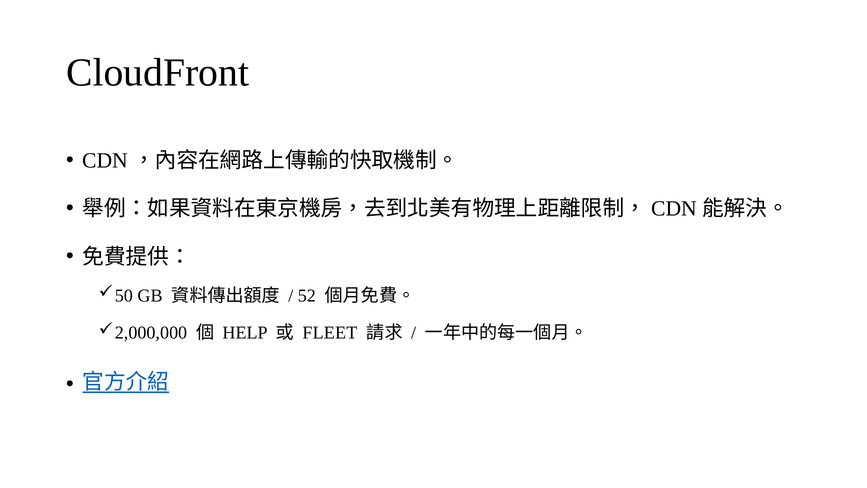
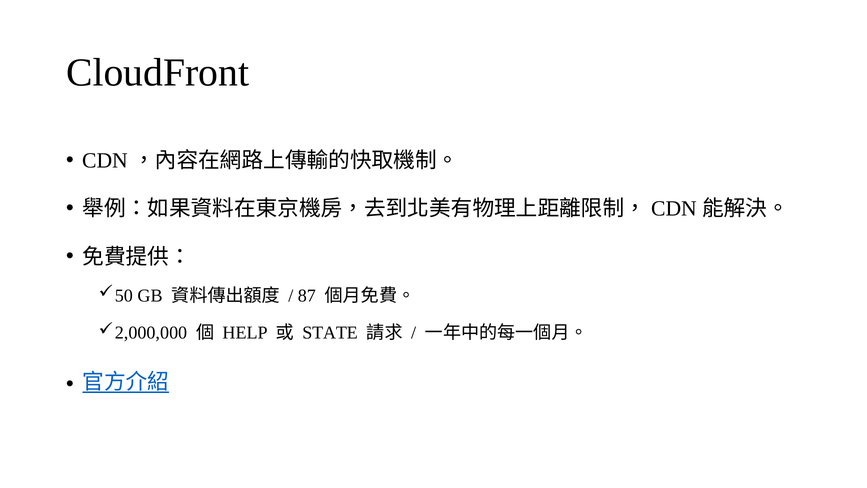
52: 52 -> 87
FLEET: FLEET -> STATE
